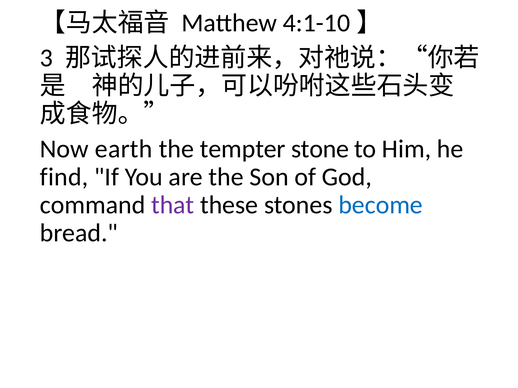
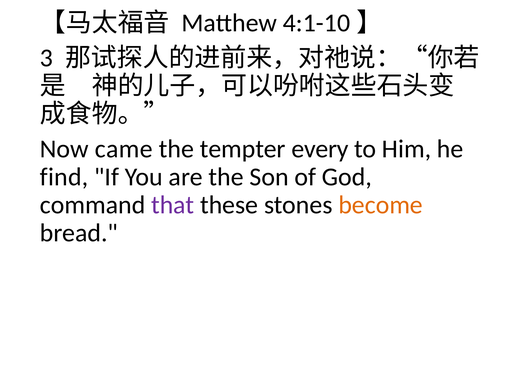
earth: earth -> came
stone: stone -> every
become colour: blue -> orange
